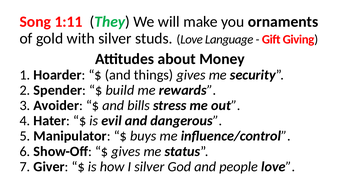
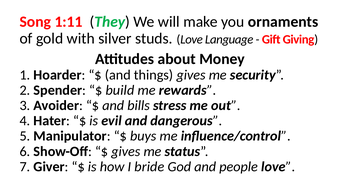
I silver: silver -> bride
